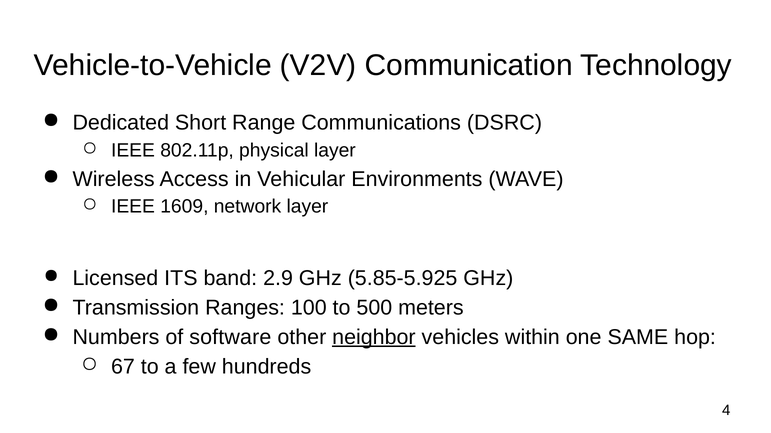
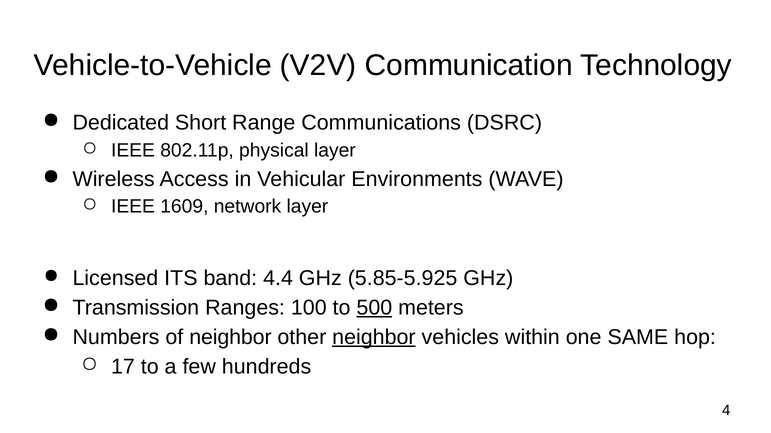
2.9: 2.9 -> 4.4
500 underline: none -> present
of software: software -> neighbor
67: 67 -> 17
